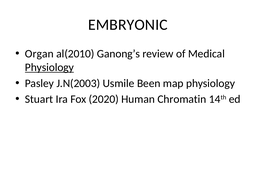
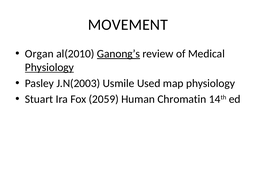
EMBRYONIC: EMBRYONIC -> MOVEMENT
Ganong’s underline: none -> present
Been: Been -> Used
2020: 2020 -> 2059
